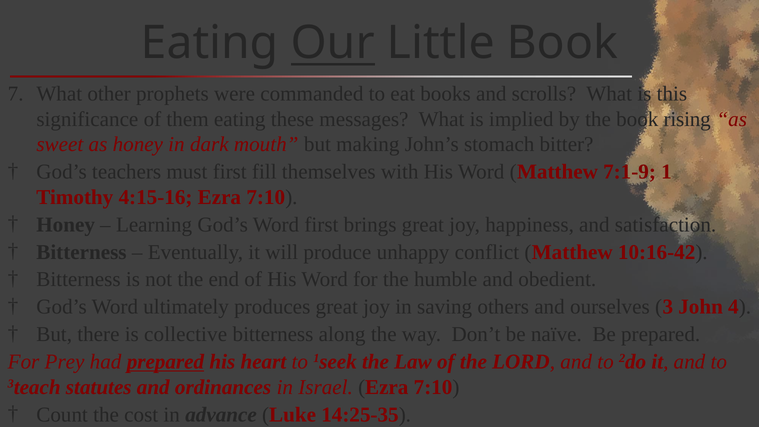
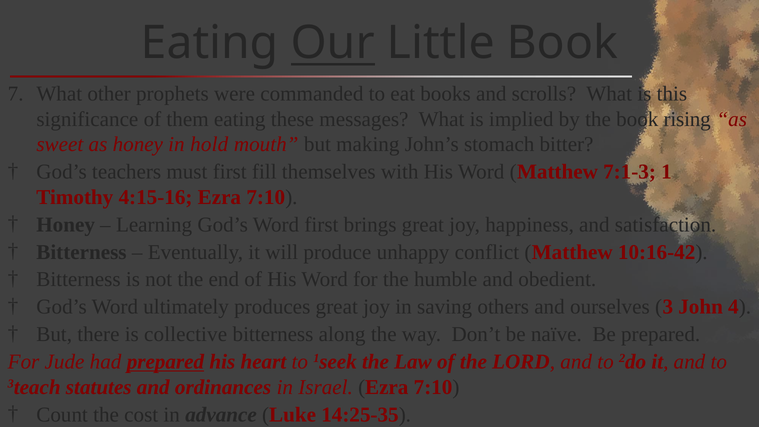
dark: dark -> hold
7:1-9: 7:1-9 -> 7:1-3
Prey: Prey -> Jude
